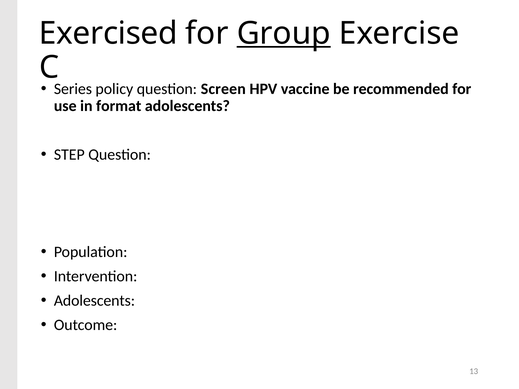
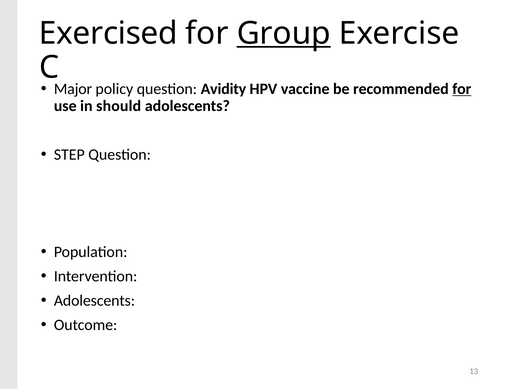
Series: Series -> Major
Screen: Screen -> Avidity
for at (462, 89) underline: none -> present
format: format -> should
